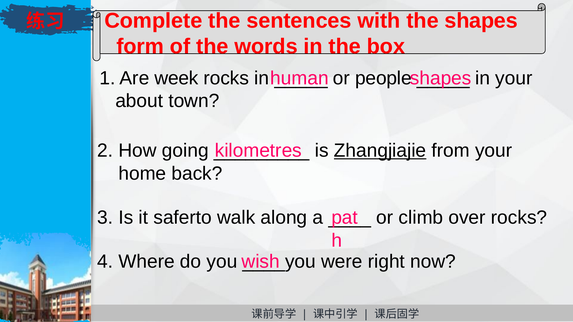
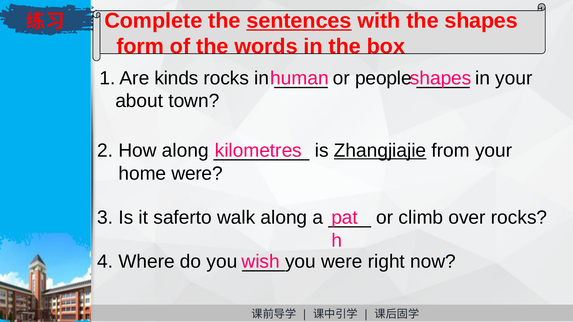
sentences underline: none -> present
week: week -> kinds
How going: going -> along
home back: back -> were
